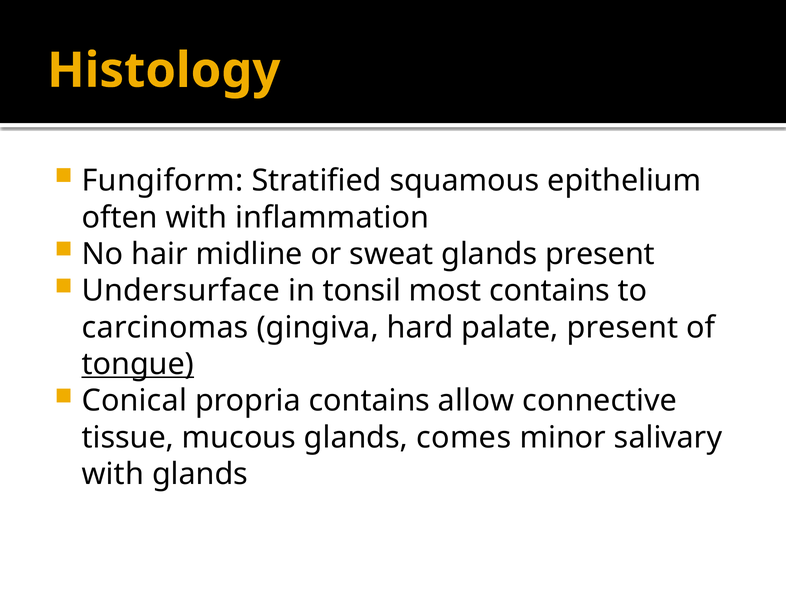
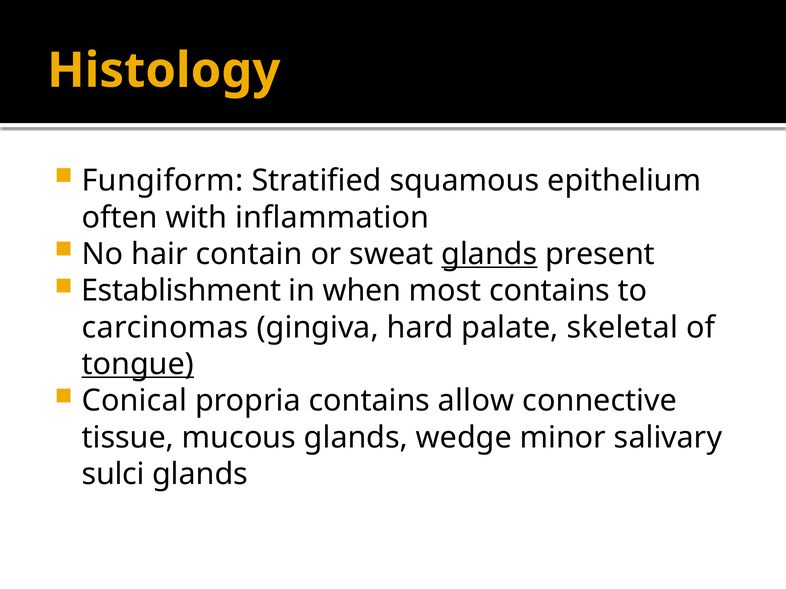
midline: midline -> contain
glands at (489, 254) underline: none -> present
Undersurface: Undersurface -> Establishment
tonsil: tonsil -> when
palate present: present -> skeletal
comes: comes -> wedge
with at (113, 475): with -> sulci
